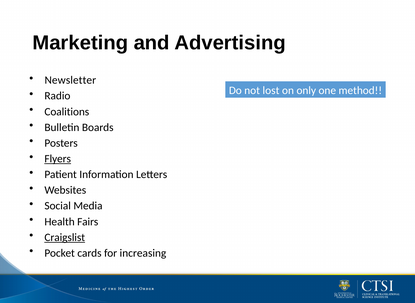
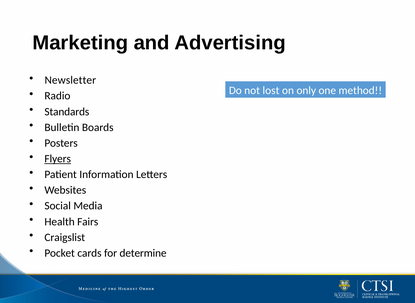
Coalitions: Coalitions -> Standards
Craigslist underline: present -> none
increasing: increasing -> determine
